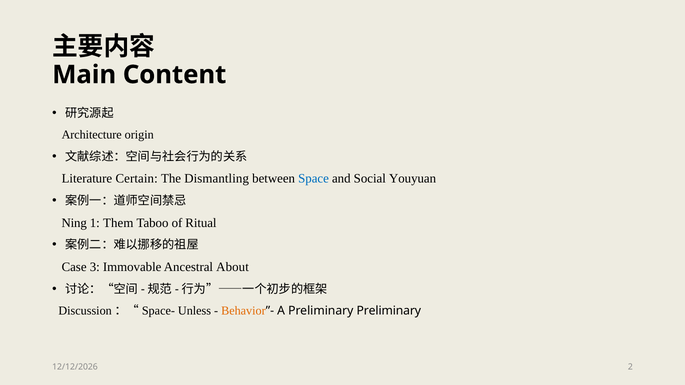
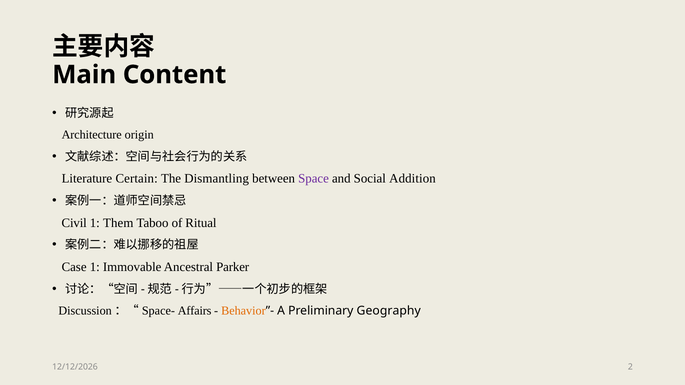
Space colour: blue -> purple
Youyuan: Youyuan -> Addition
Ning: Ning -> Civil
Case 3: 3 -> 1
About: About -> Parker
Unless: Unless -> Affairs
Preliminary Preliminary: Preliminary -> Geography
